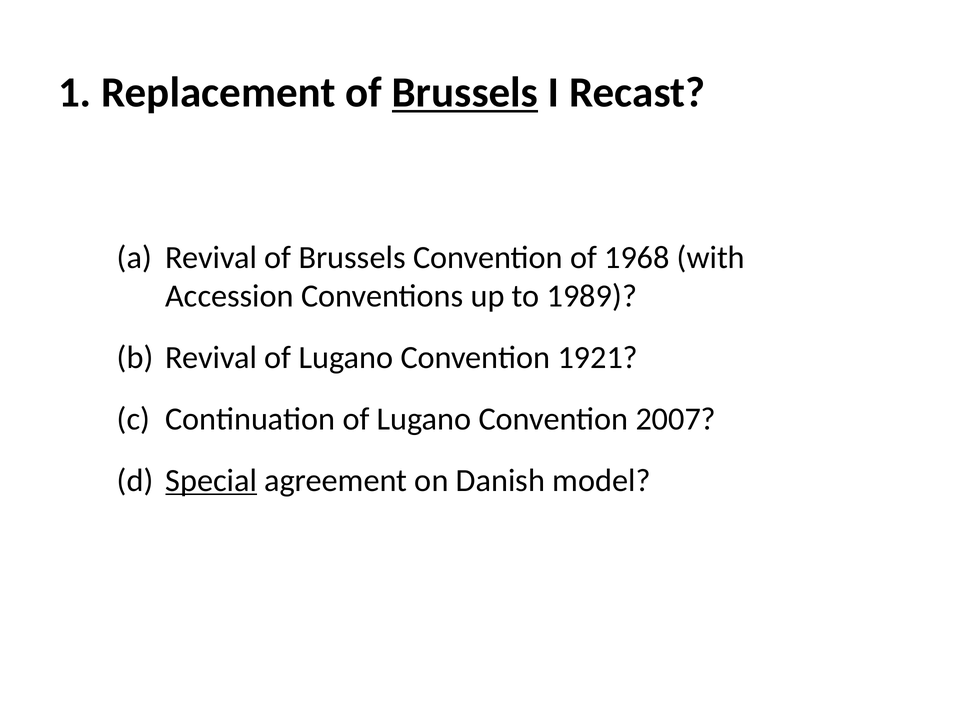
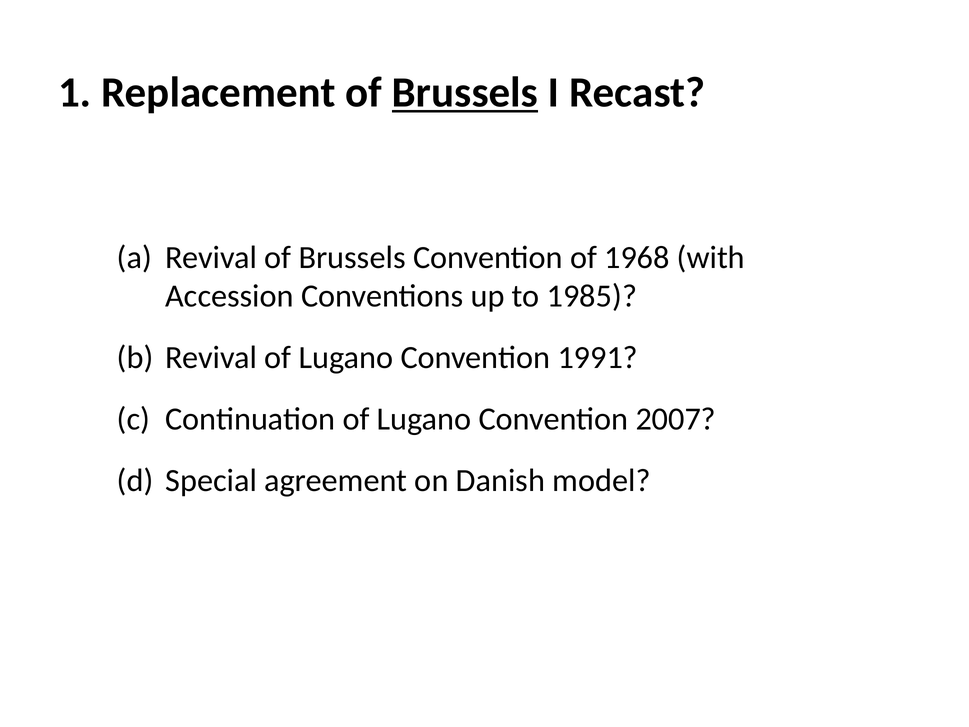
1989: 1989 -> 1985
1921: 1921 -> 1991
Special underline: present -> none
